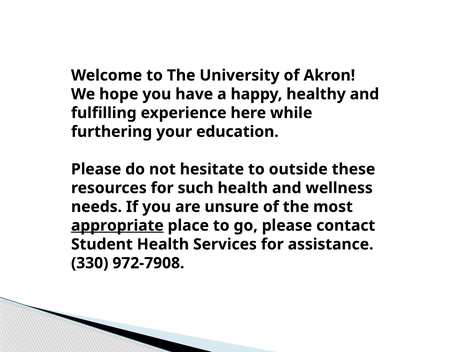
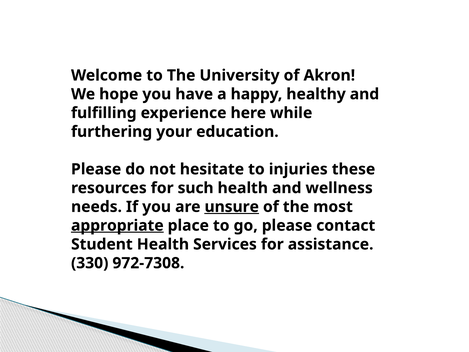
outside: outside -> injuries
unsure underline: none -> present
972-7908: 972-7908 -> 972-7308
